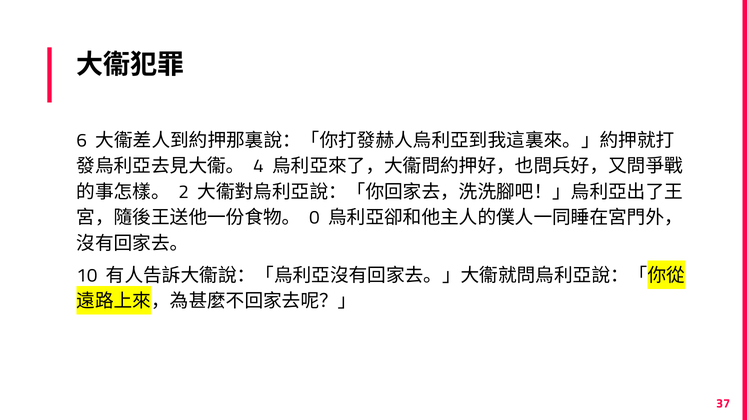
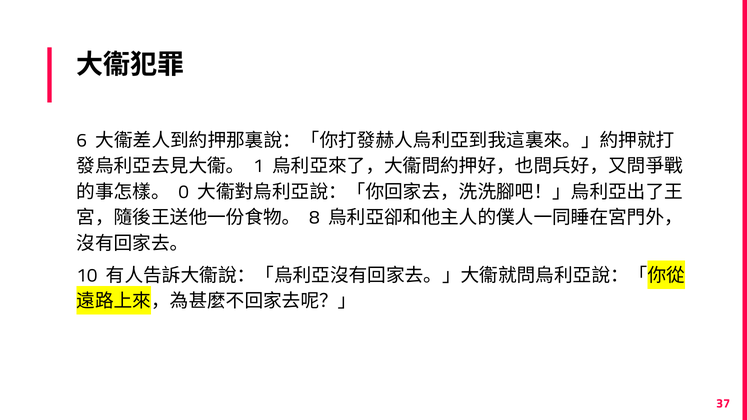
4: 4 -> 1
2: 2 -> 0
0: 0 -> 8
